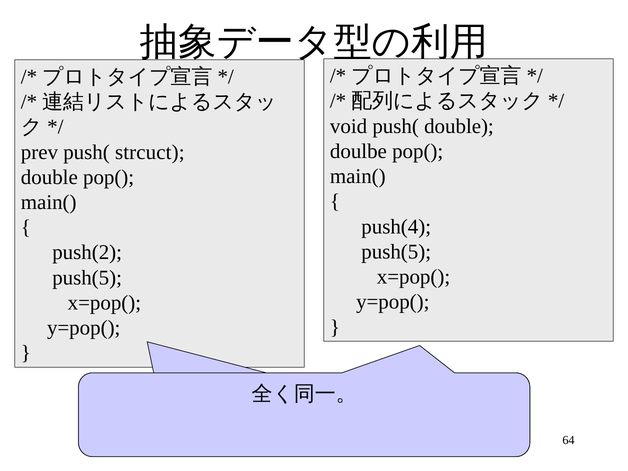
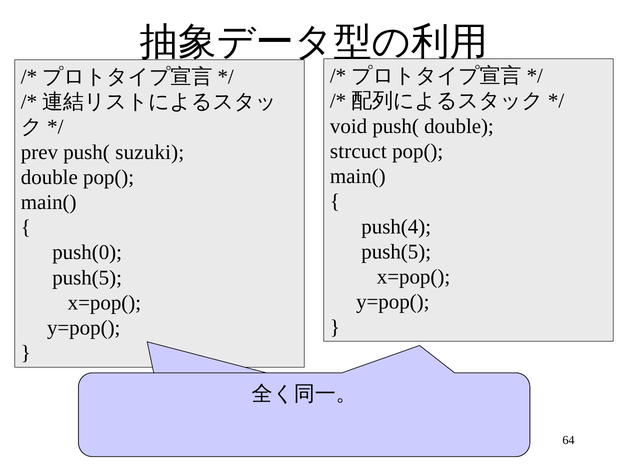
doulbe: doulbe -> strcuct
strcuct: strcuct -> suzuki
push(2: push(2 -> push(0
